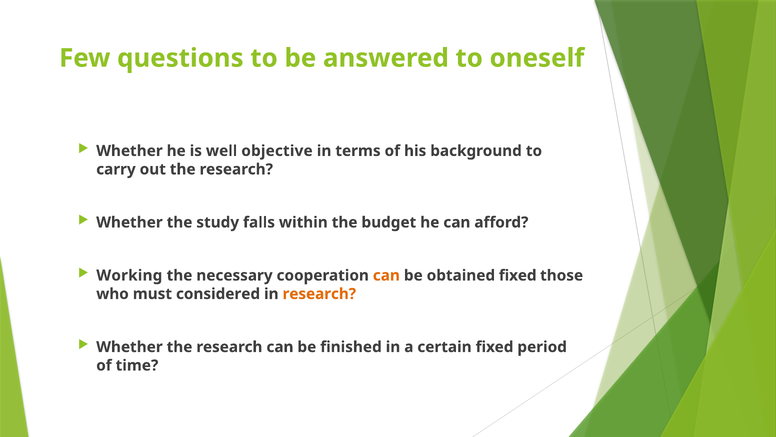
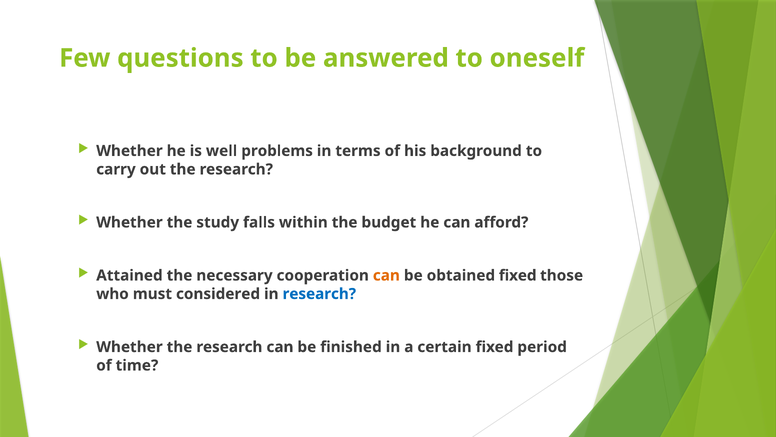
objective: objective -> problems
Working: Working -> Attained
research at (319, 294) colour: orange -> blue
